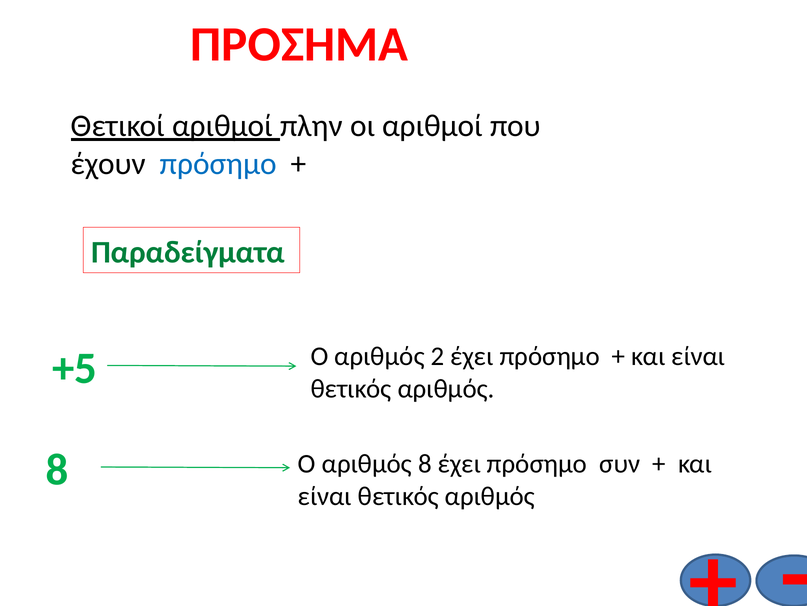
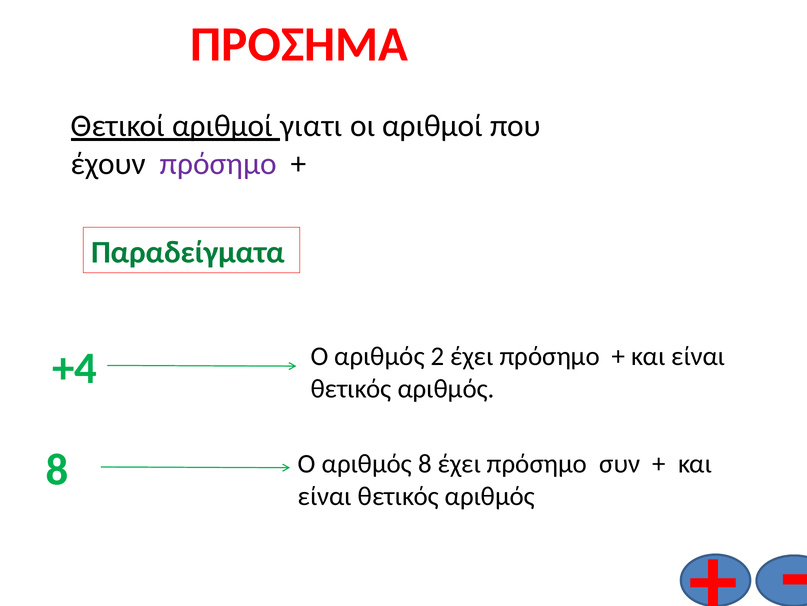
πλην: πλην -> γιατι
πρόσημο at (218, 164) colour: blue -> purple
+5: +5 -> +4
